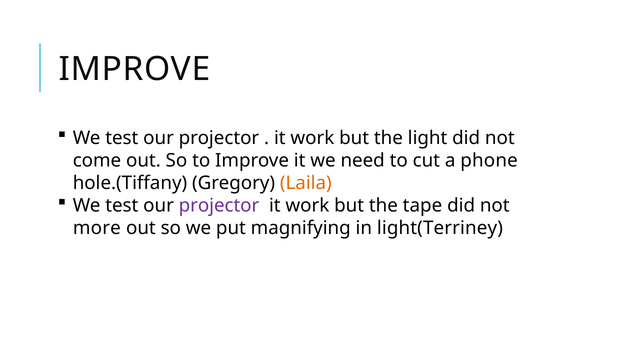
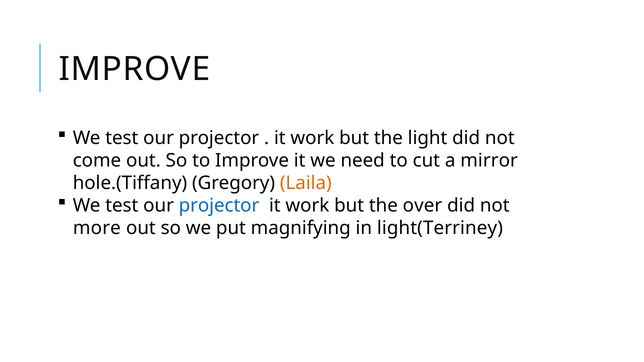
phone: phone -> mirror
projector at (219, 206) colour: purple -> blue
tape: tape -> over
